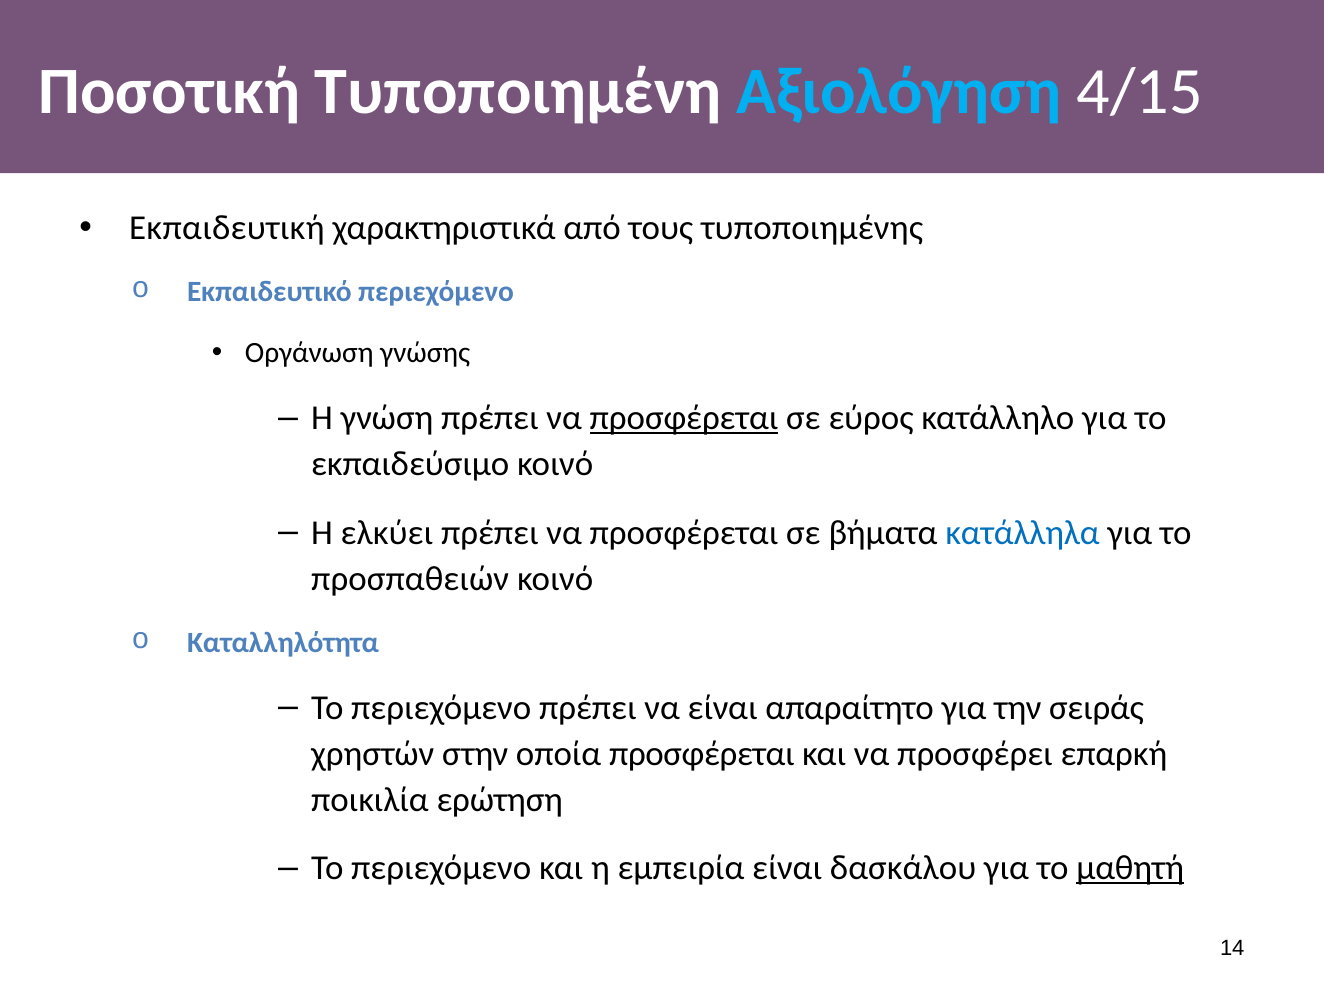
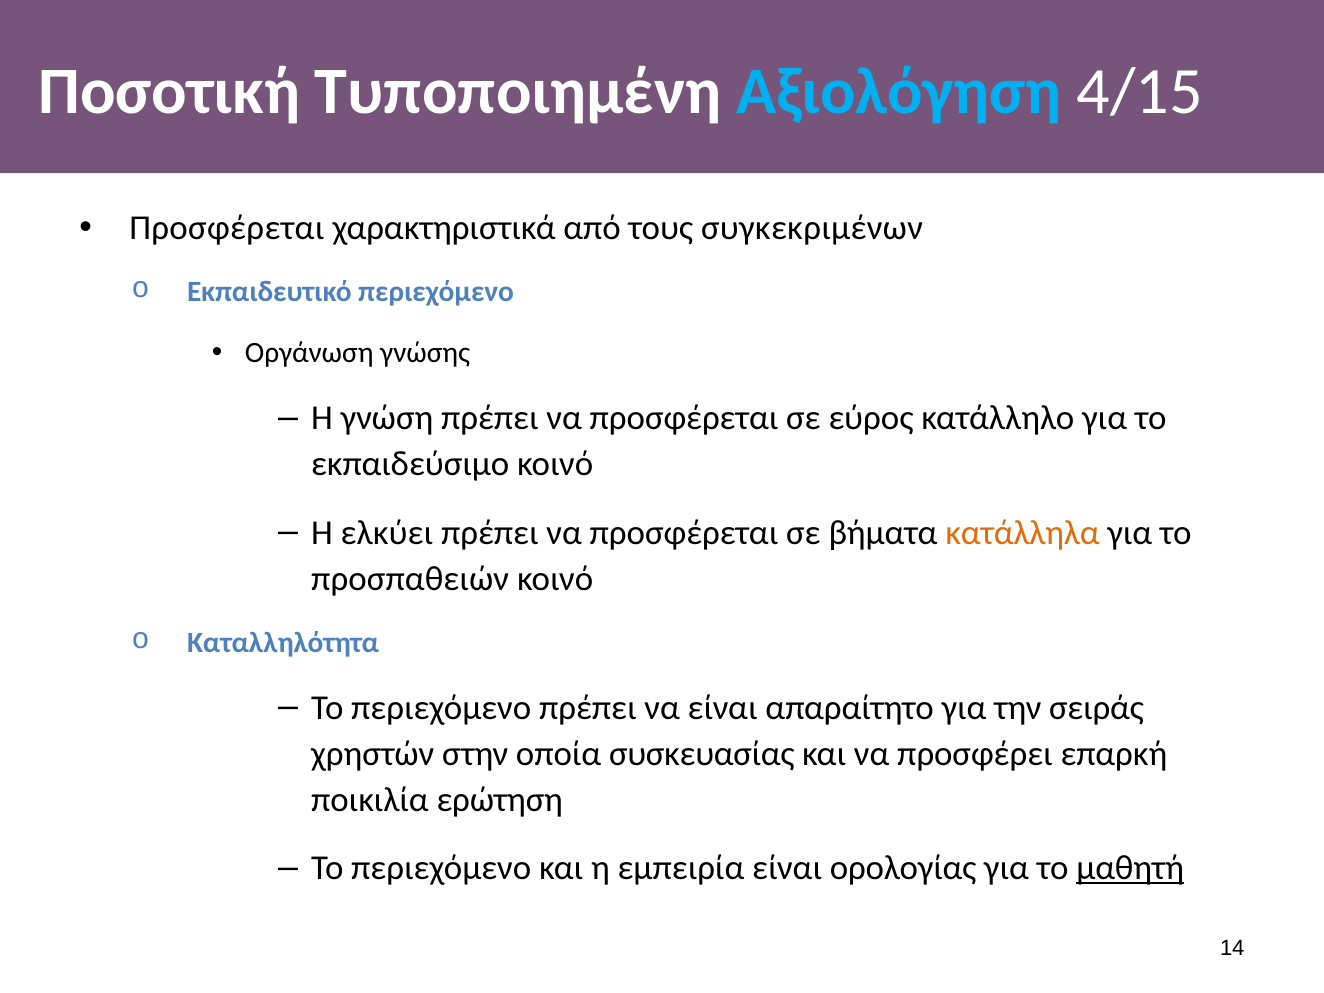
Εκπαιδευτική at (227, 228): Εκπαιδευτική -> Προσφέρεται
τυποποιημένης: τυποποιημένης -> συγκεκριμένων
προσφέρεται at (684, 418) underline: present -> none
κατάλληλα colour: blue -> orange
οποία προσφέρεται: προσφέρεται -> συσκευασίας
δασκάλου: δασκάλου -> ορολογίας
